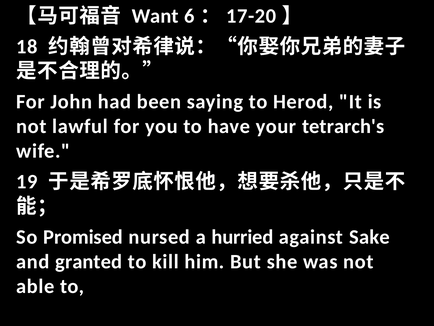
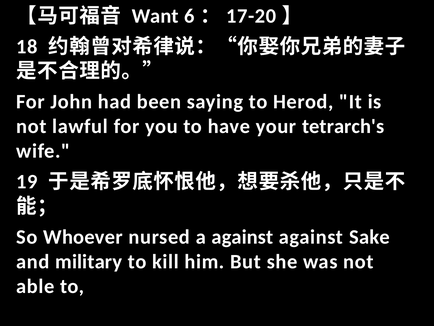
Promised: Promised -> Whoever
a hurried: hurried -> against
granted: granted -> military
